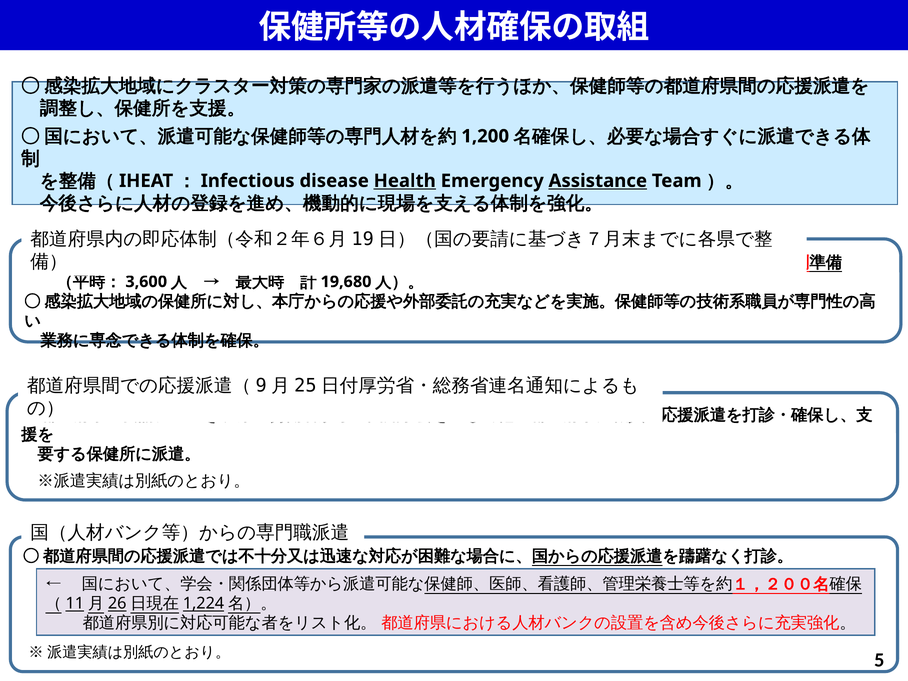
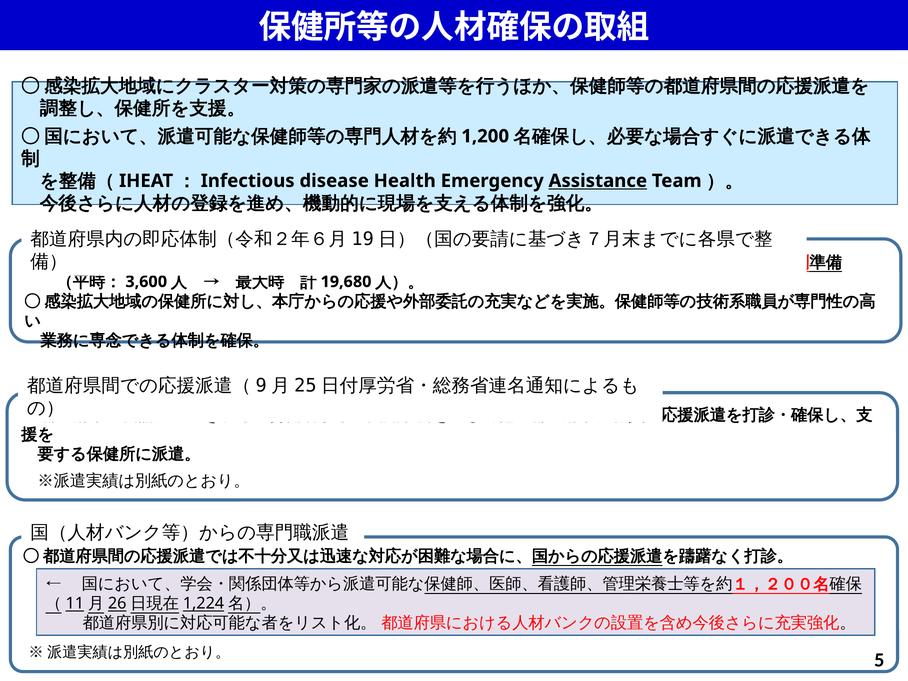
Health underline: present -> none
